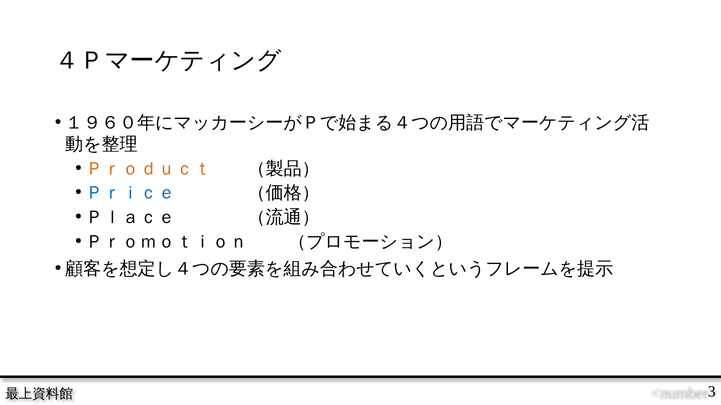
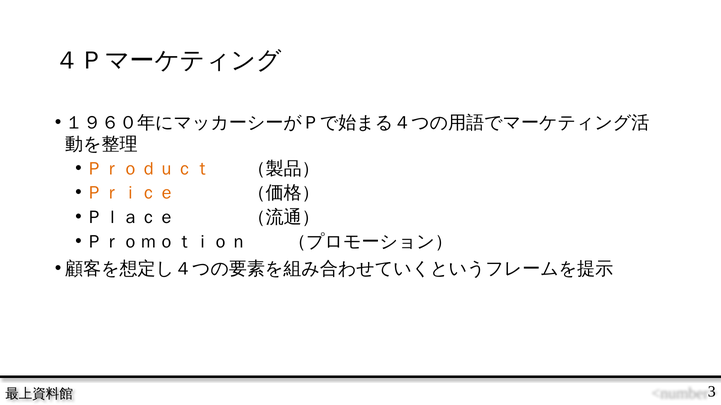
Ｐｒｉｃｅ colour: blue -> orange
